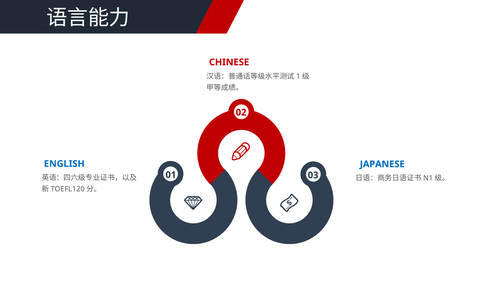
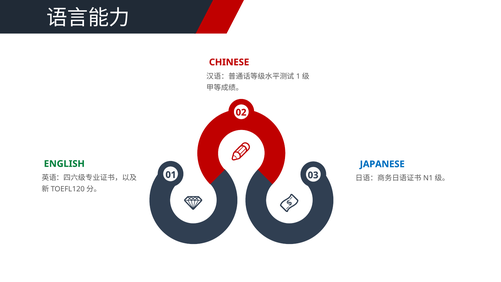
ENGLISH colour: blue -> green
